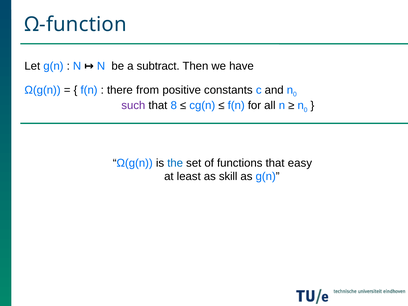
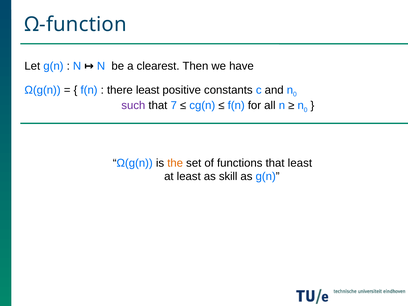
subtract: subtract -> clearest
there from: from -> least
8: 8 -> 7
the colour: blue -> orange
that easy: easy -> least
